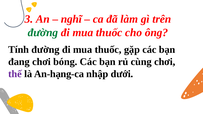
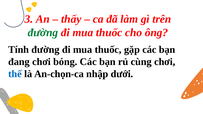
nghĩ: nghĩ -> thấy
thế colour: purple -> blue
An-hạng-ca: An-hạng-ca -> An-chọn-ca
